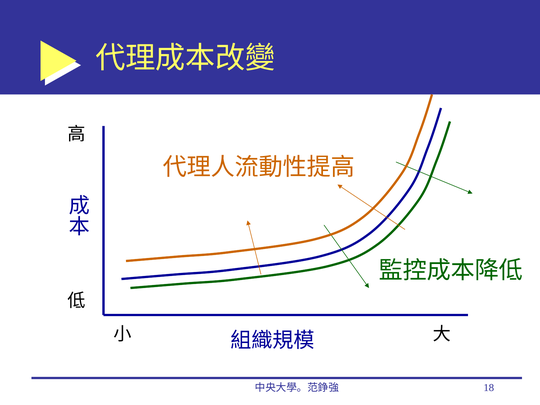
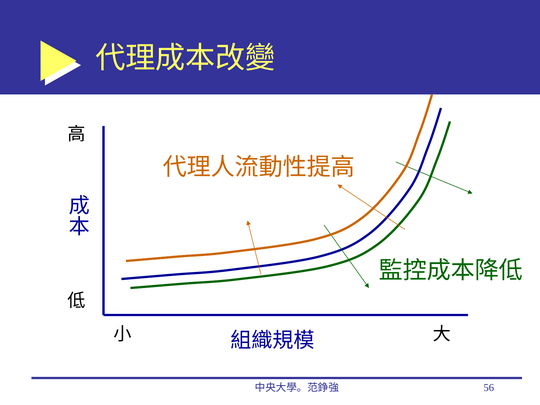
18: 18 -> 56
